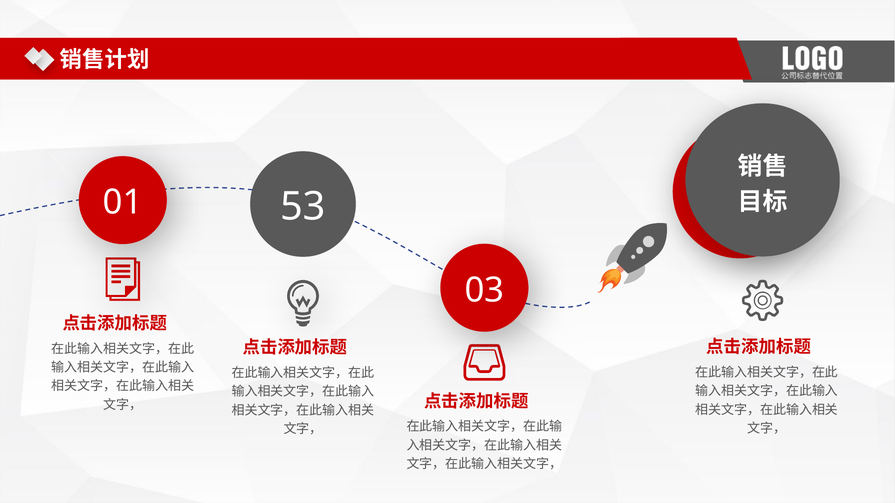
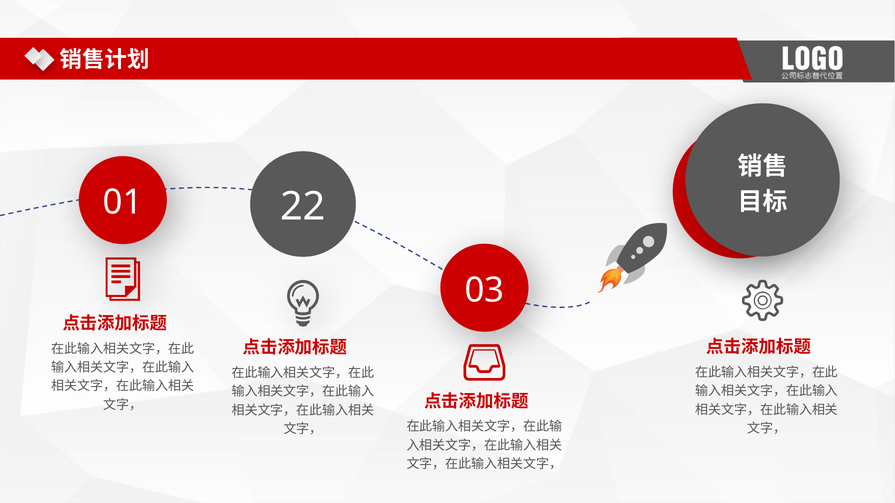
53: 53 -> 22
